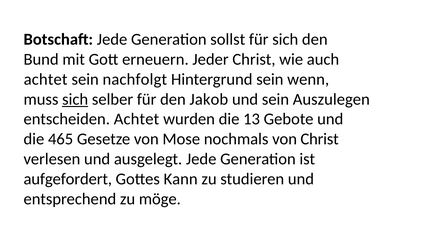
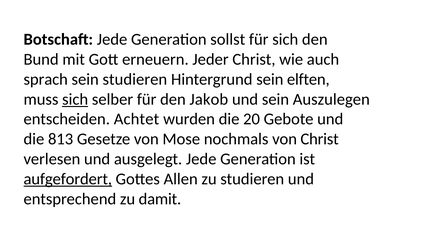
achtet at (46, 79): achtet -> sprach
sein nachfolgt: nachfolgt -> studieren
wenn: wenn -> elften
13: 13 -> 20
465: 465 -> 813
aufgefordert underline: none -> present
Kann: Kann -> Allen
möge: möge -> damit
